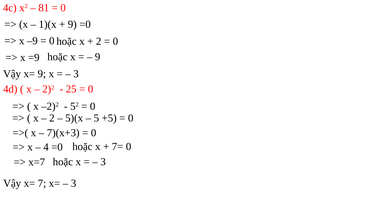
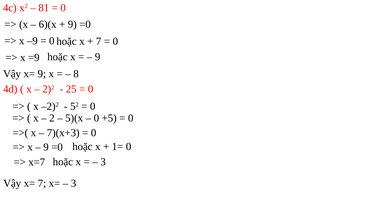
1)(x: 1)(x -> 6)(x
2 at (99, 41): 2 -> 7
3 at (76, 74): 3 -> 8
5 at (96, 118): 5 -> 0
4 at (46, 147): 4 -> 9
7=: 7= -> 1=
